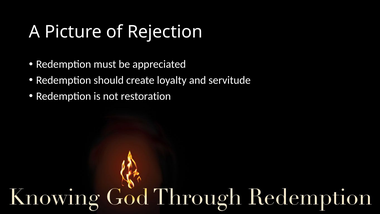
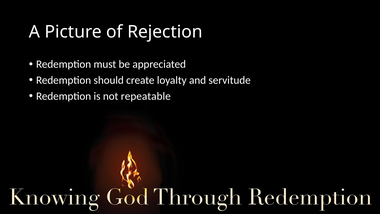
restoration: restoration -> repeatable
